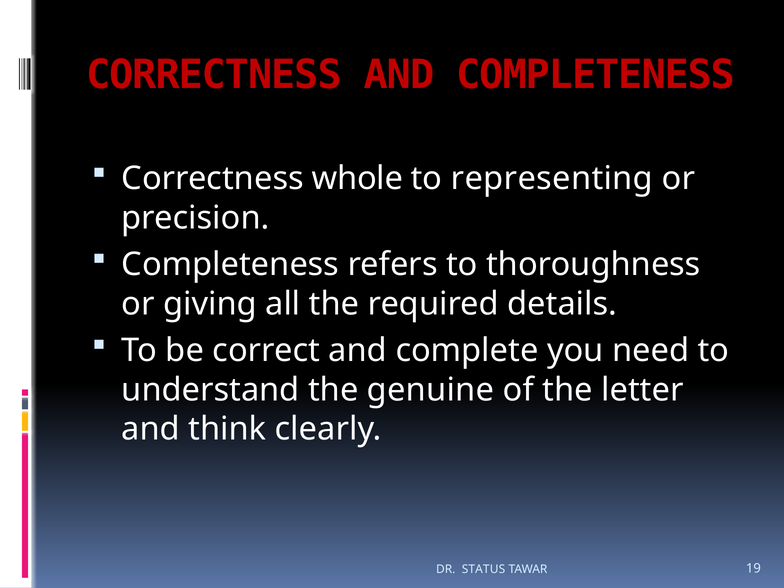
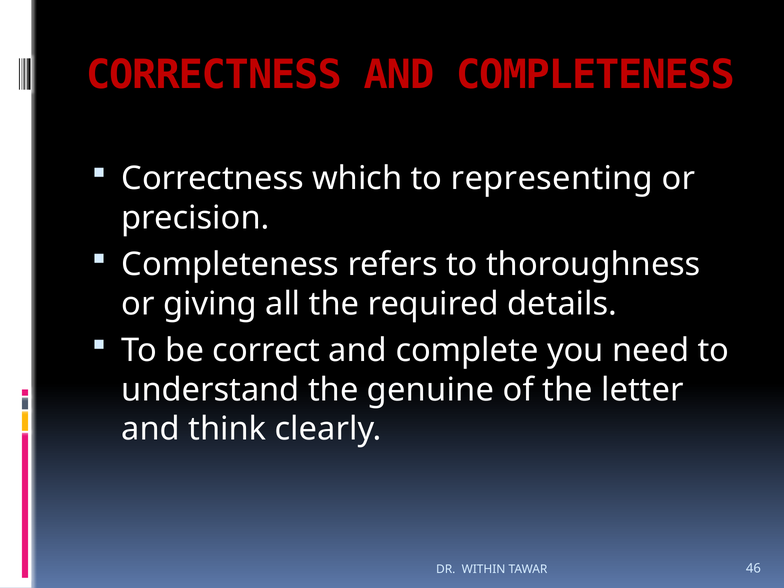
whole: whole -> which
STATUS: STATUS -> WITHIN
19: 19 -> 46
